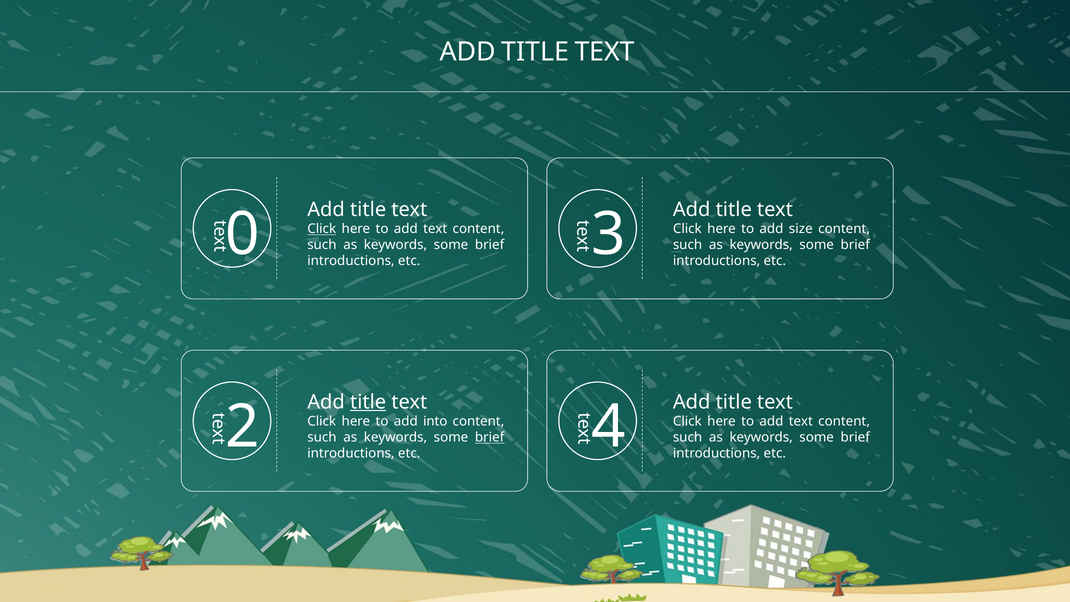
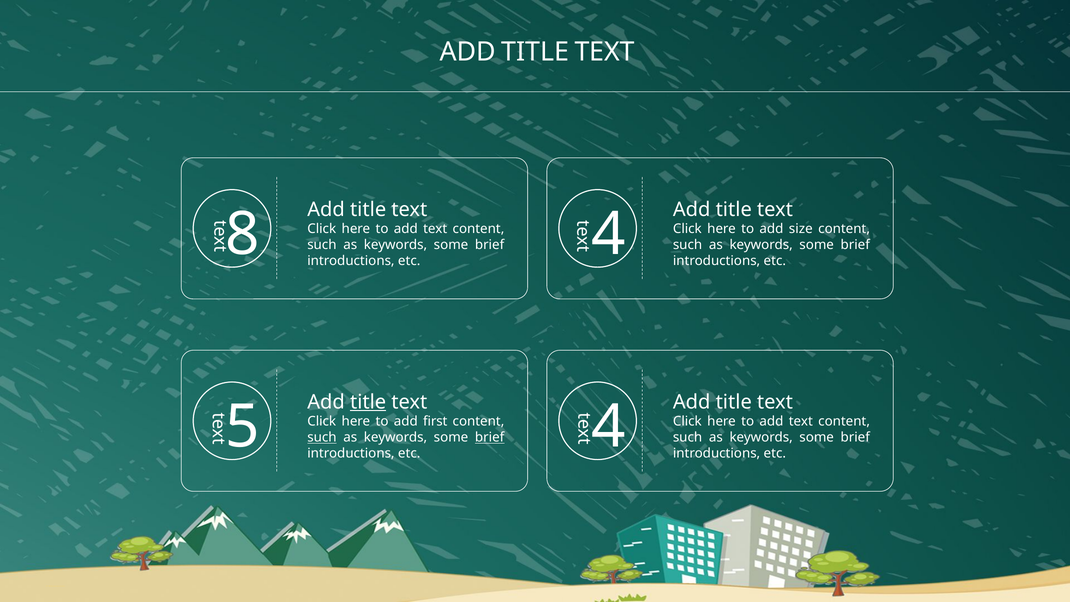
Click at (322, 229) underline: present -> none
0: 0 -> 8
3 at (608, 234): 3 -> 4
into: into -> first
such at (322, 437) underline: none -> present
2: 2 -> 5
